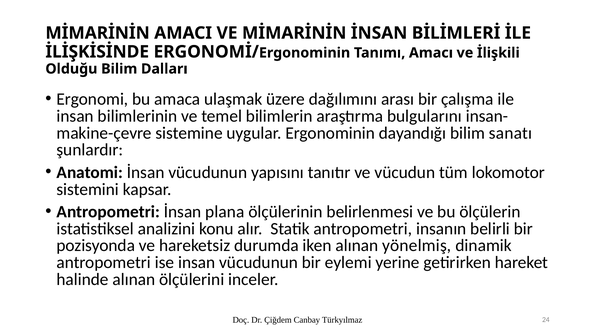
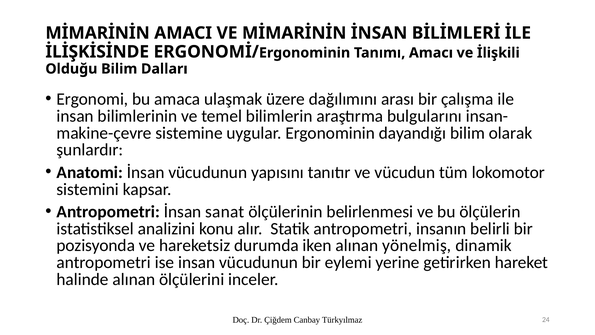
sanatı: sanatı -> olarak
plana: plana -> sanat
